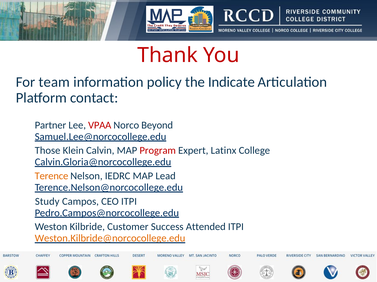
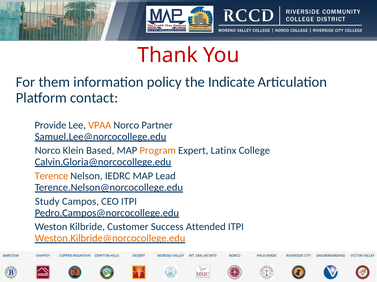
team: team -> them
Partner: Partner -> Provide
VPAA colour: red -> orange
Beyond: Beyond -> Partner
Those at (48, 151): Those -> Norco
Calvin: Calvin -> Based
Program colour: red -> orange
